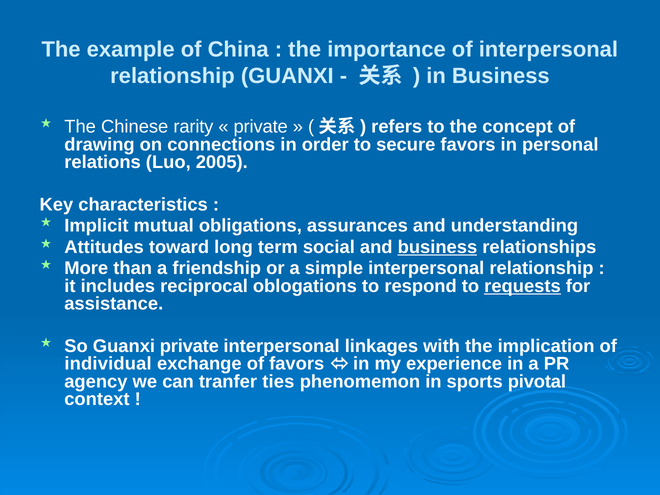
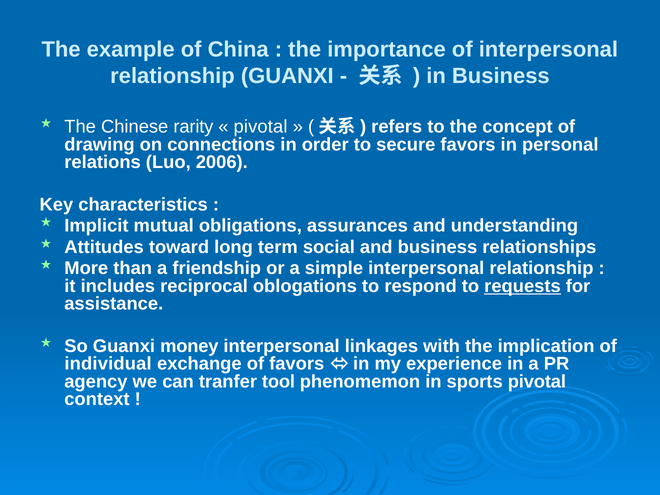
private at (261, 127): private -> pivotal
2005: 2005 -> 2006
business at (437, 247) underline: present -> none
Guanxi private: private -> money
ties: ties -> tool
